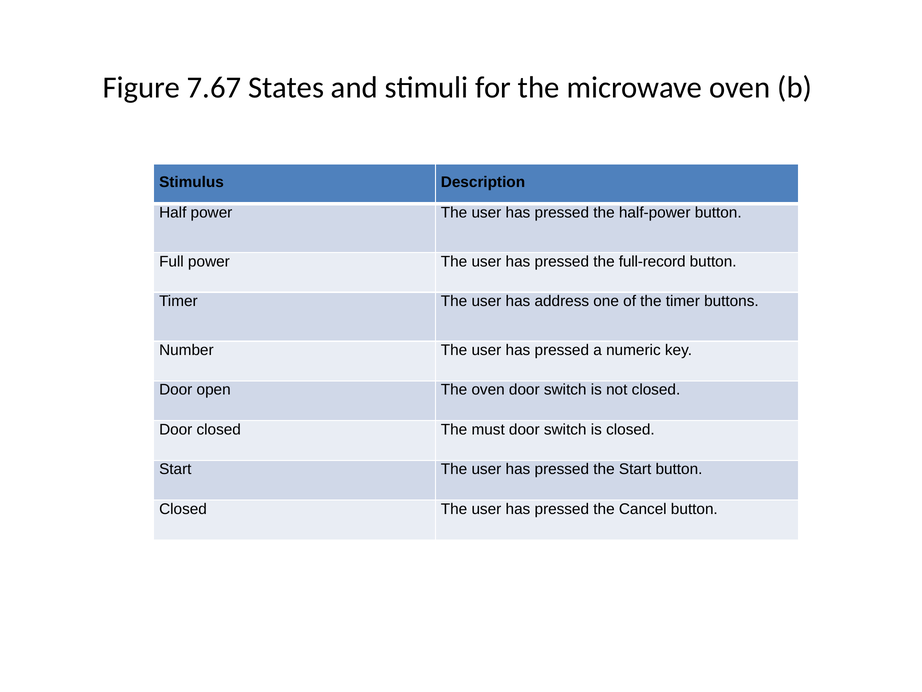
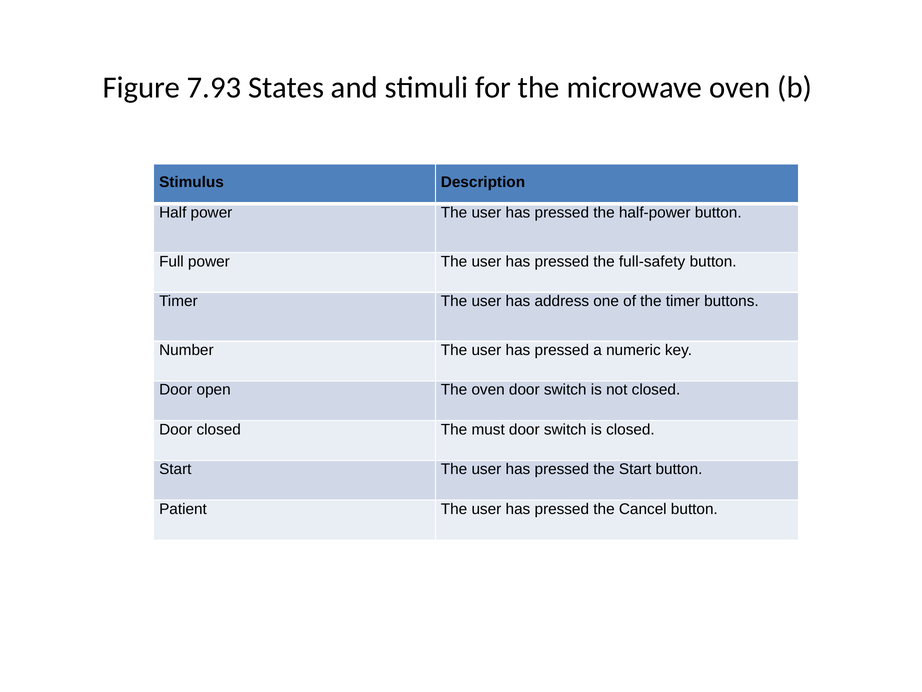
7.67: 7.67 -> 7.93
full-record: full-record -> full-safety
Closed at (183, 509): Closed -> Patient
